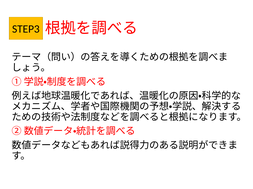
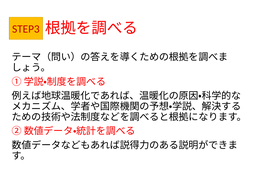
STEP3 colour: black -> red
